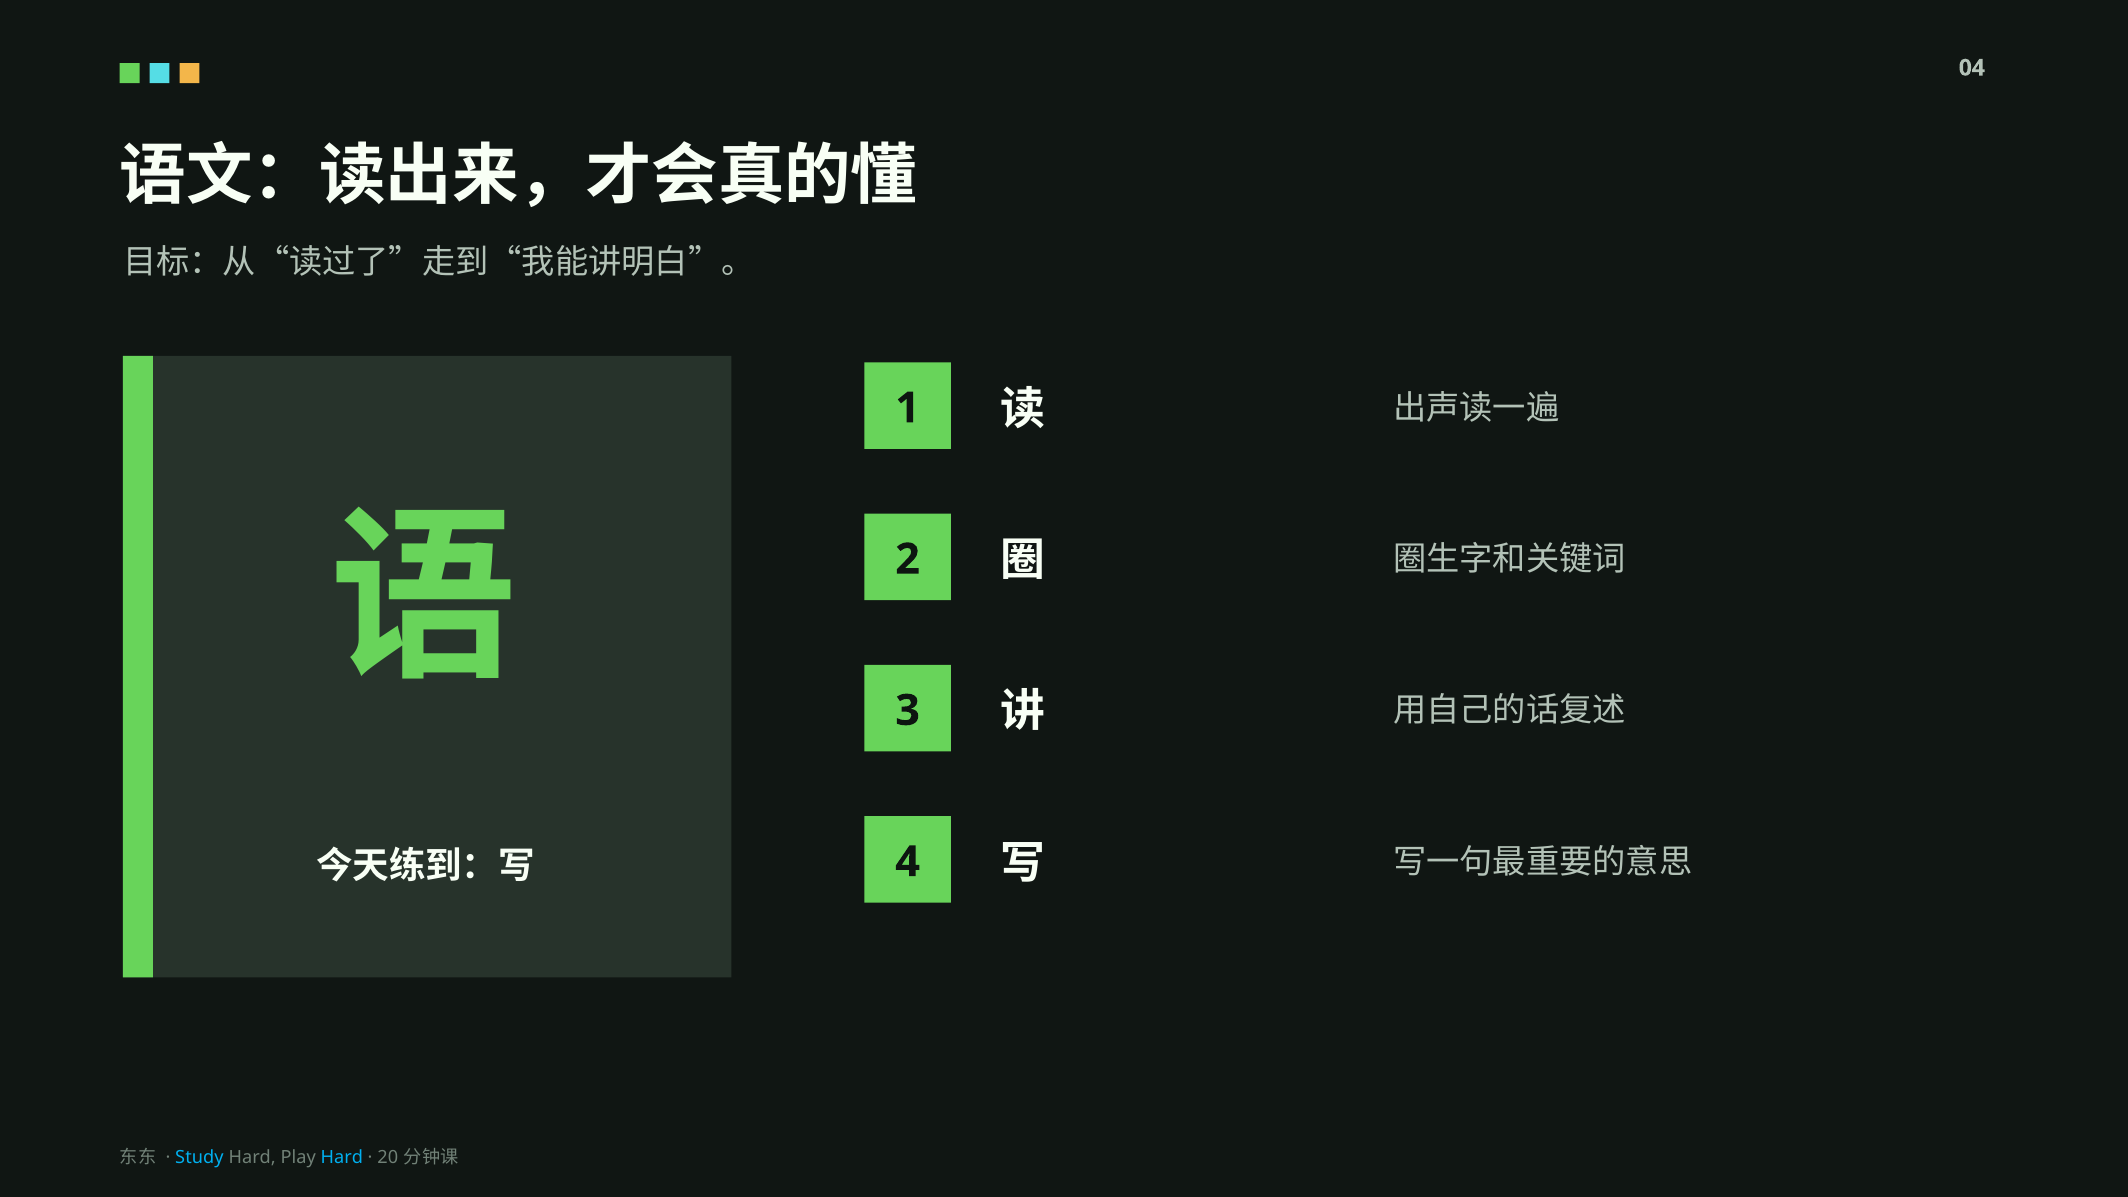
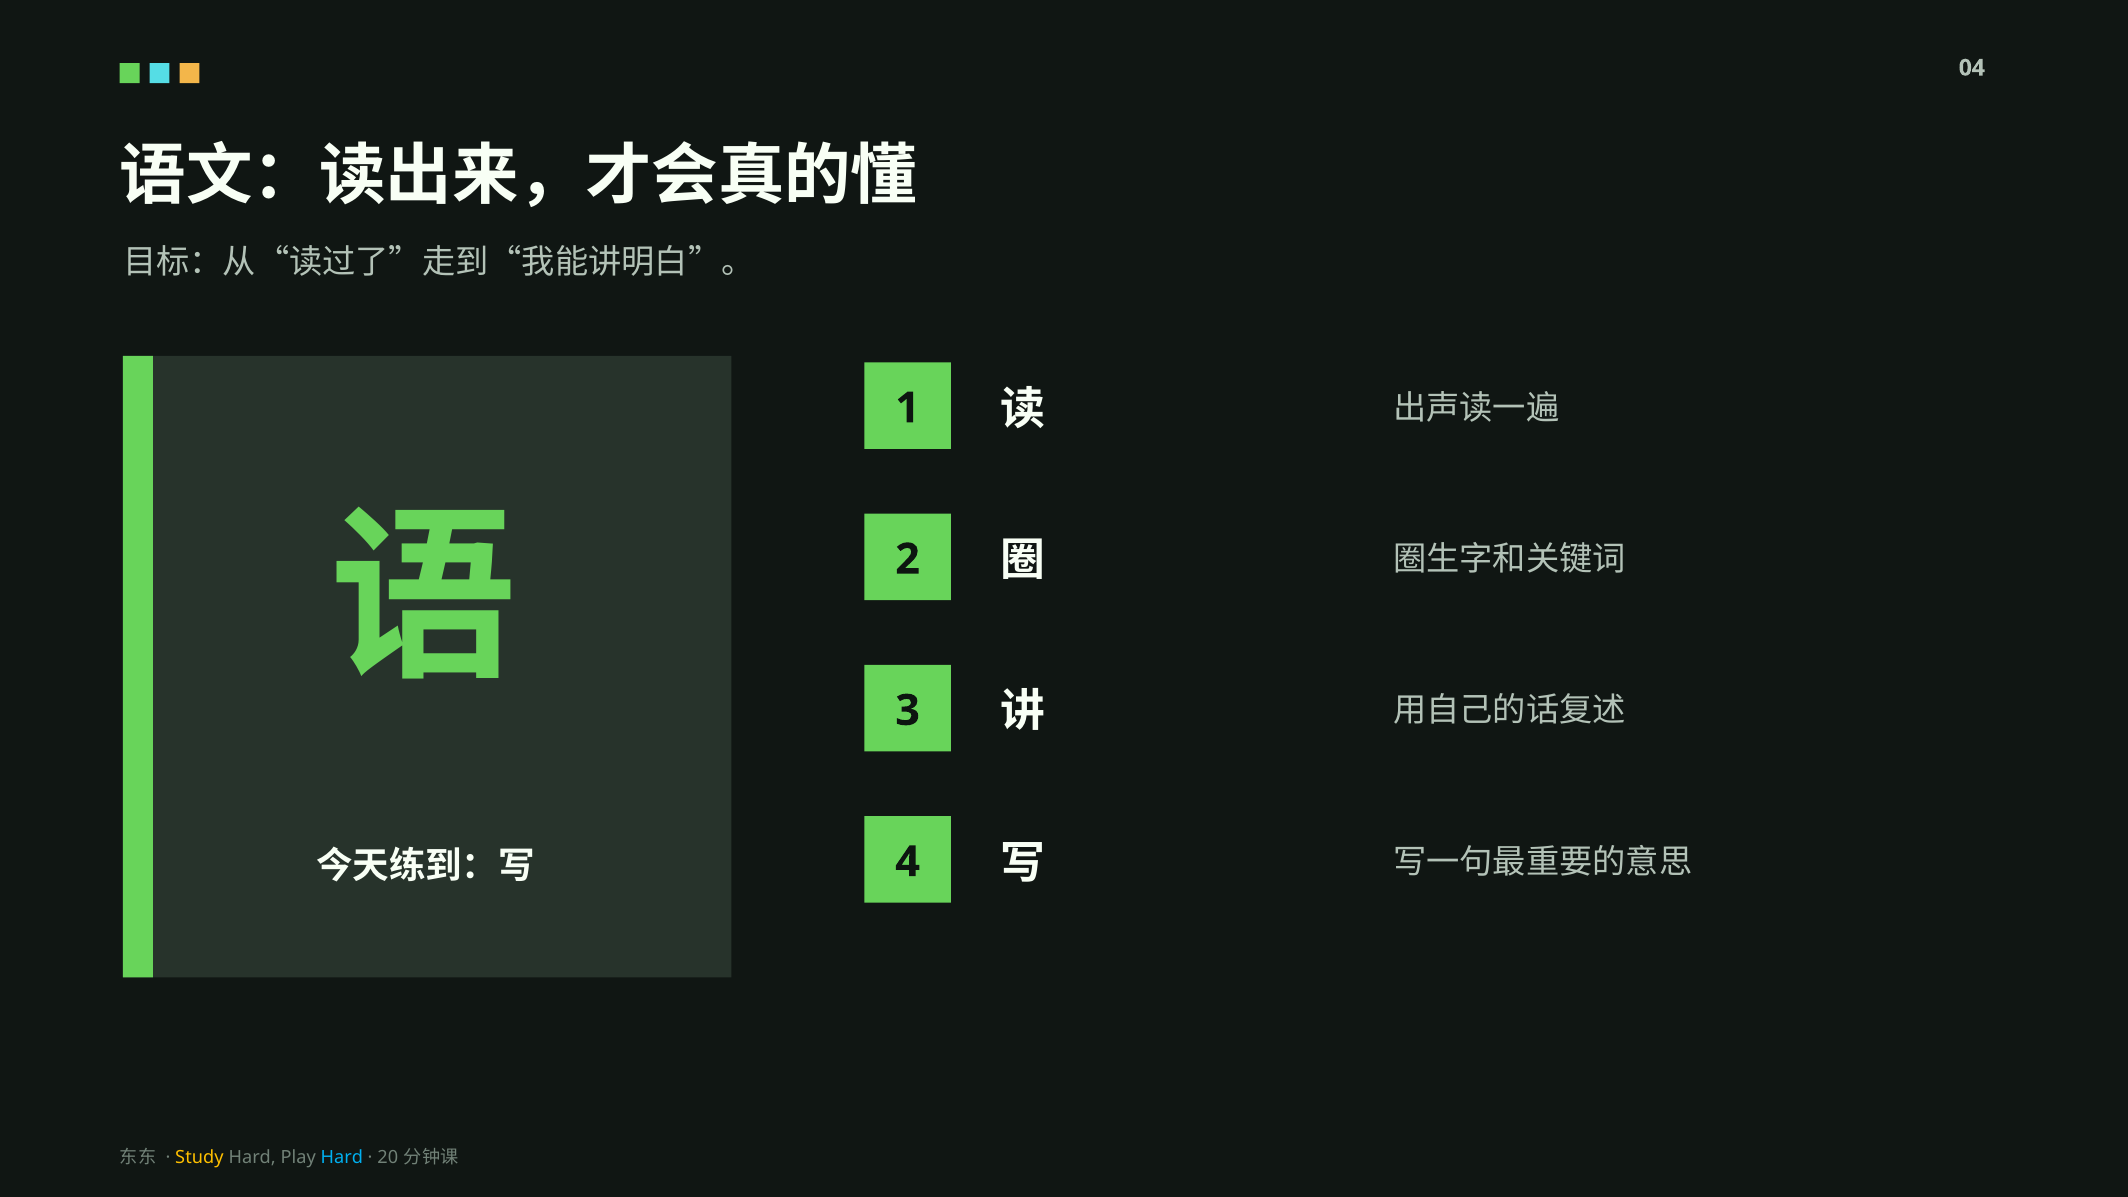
Study colour: light blue -> yellow
